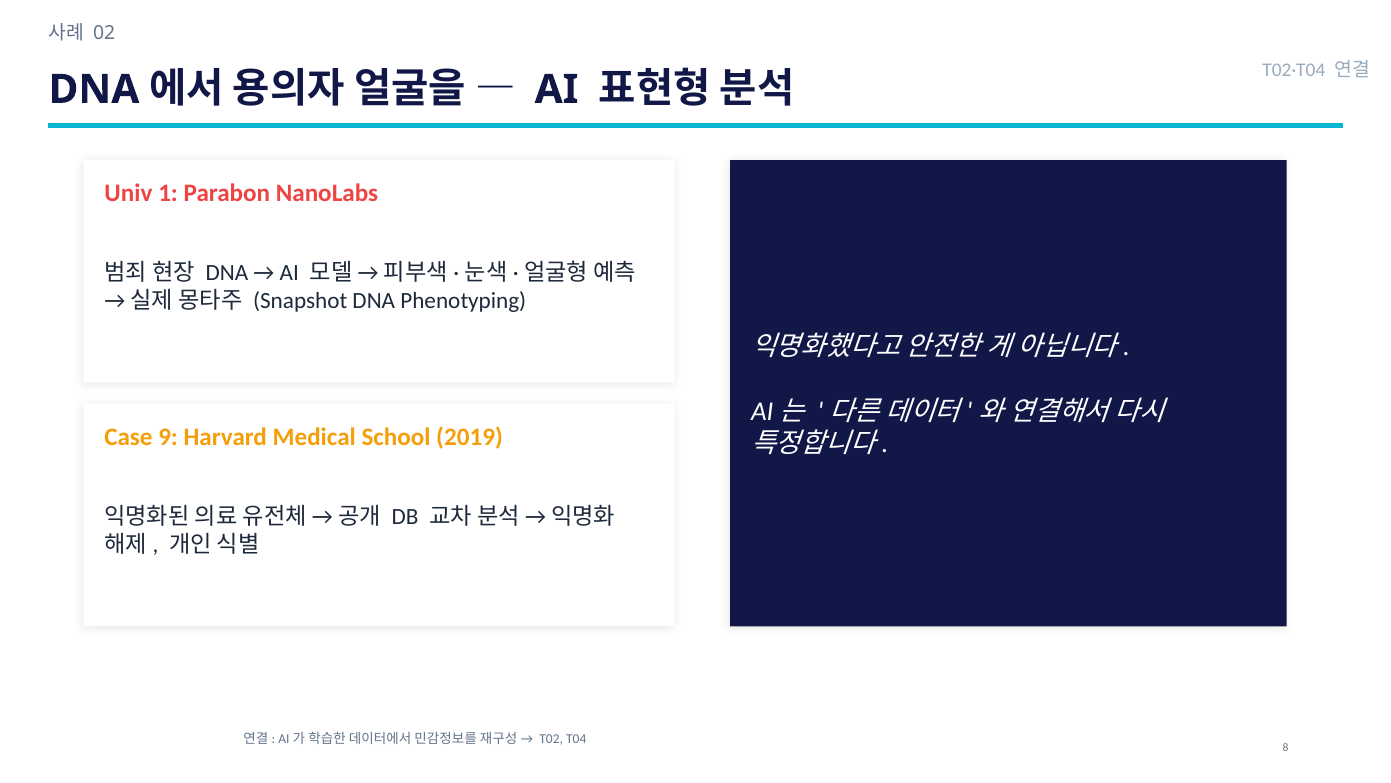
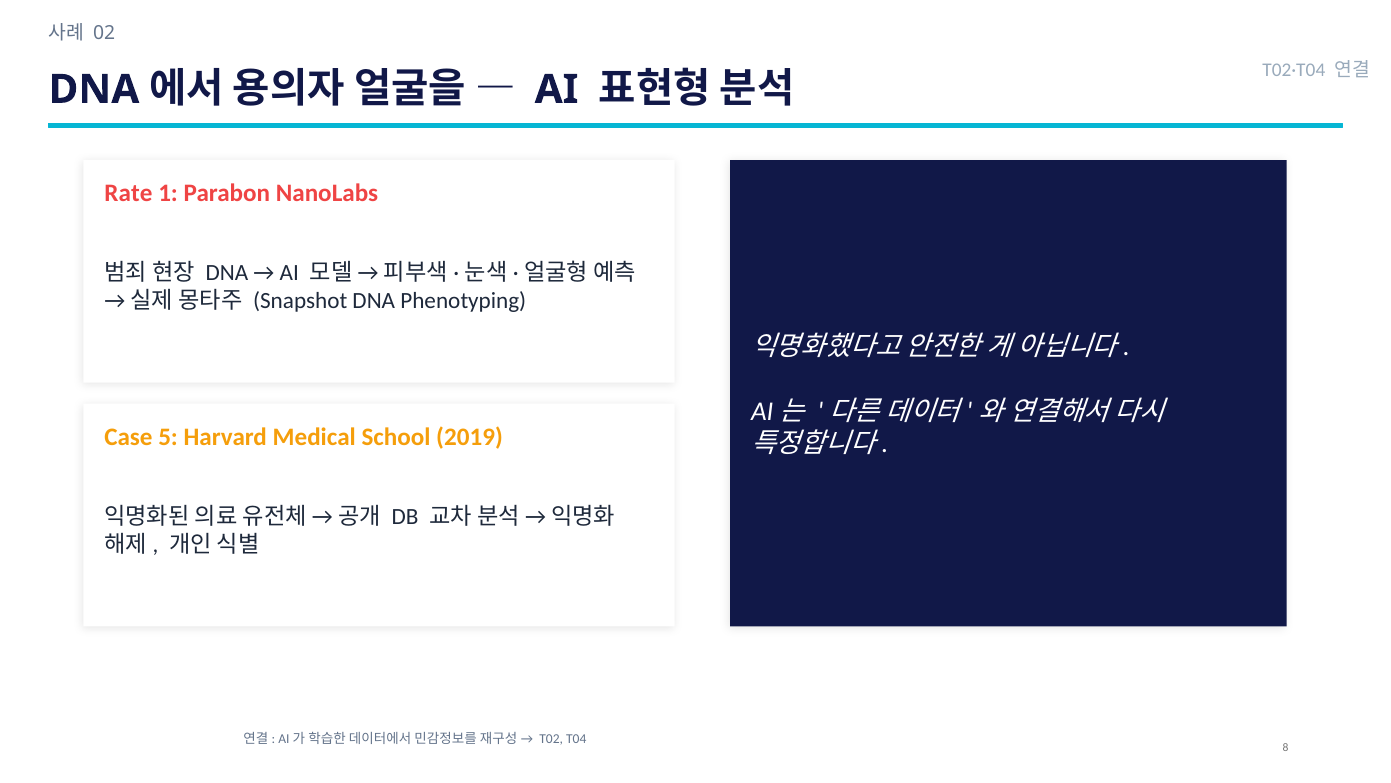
Univ: Univ -> Rate
9: 9 -> 5
